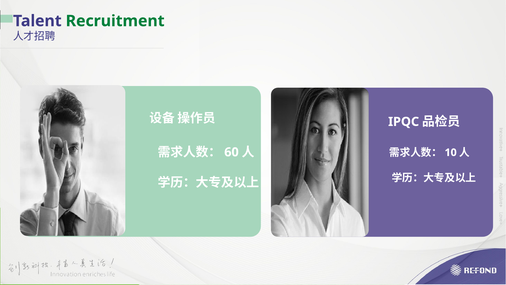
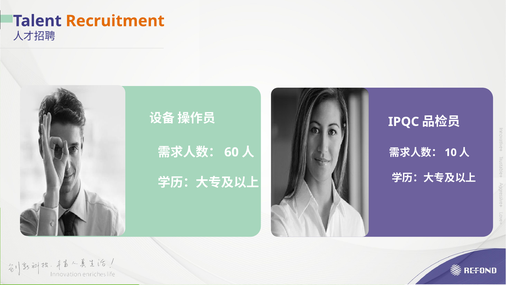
Recruitment colour: green -> orange
